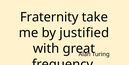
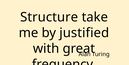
Fraternity: Fraternity -> Structure
